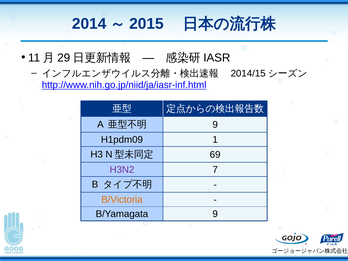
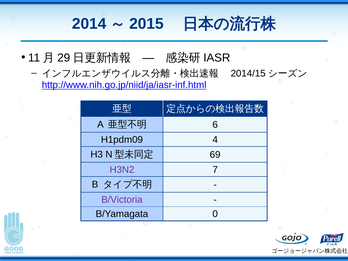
9 at (215, 125): 9 -> 6
1: 1 -> 4
B/Victoria colour: orange -> purple
B/Yamagata 9: 9 -> 0
